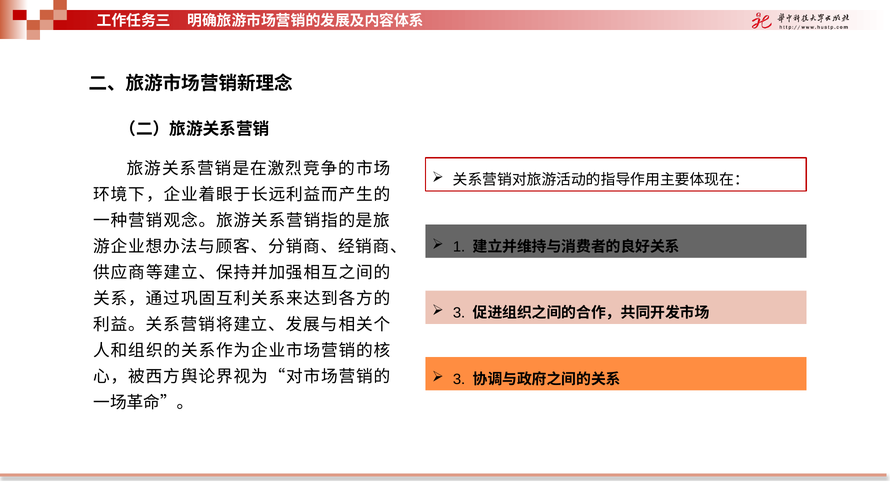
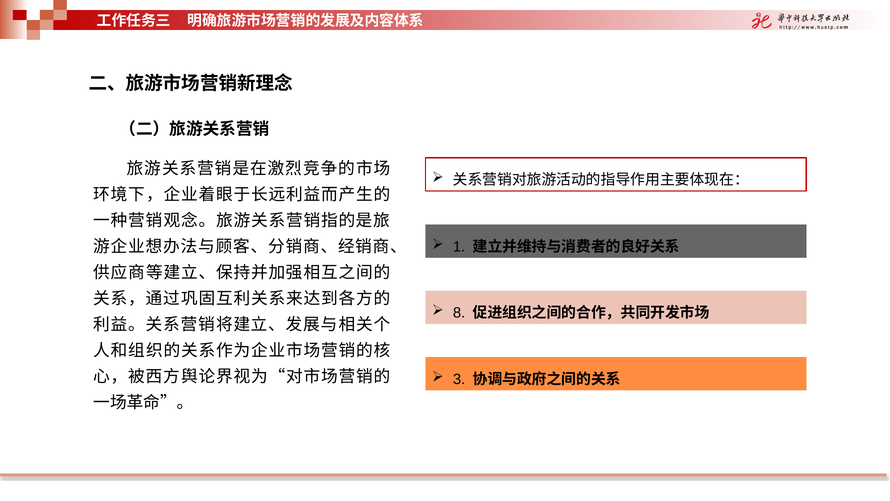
3 at (459, 313): 3 -> 8
